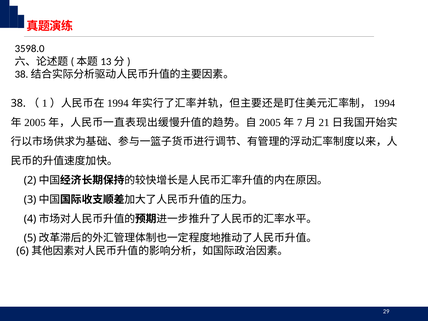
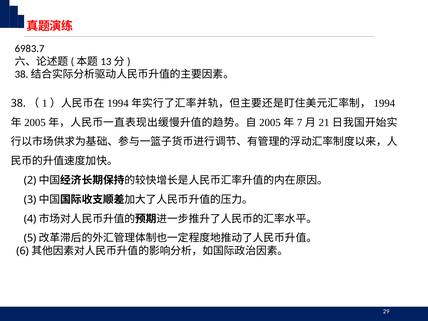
3598.0: 3598.0 -> 6983.7
